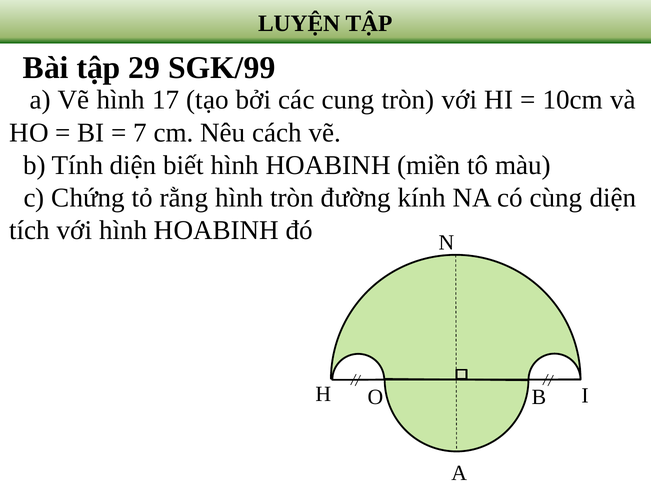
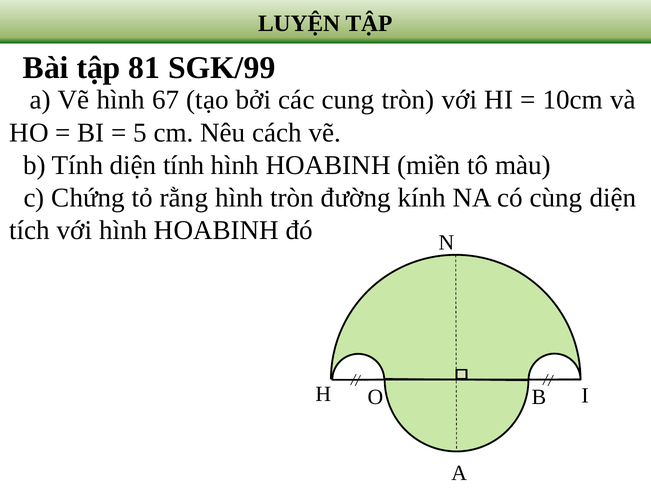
29: 29 -> 81
17: 17 -> 67
7: 7 -> 5
diện biết: biết -> tính
